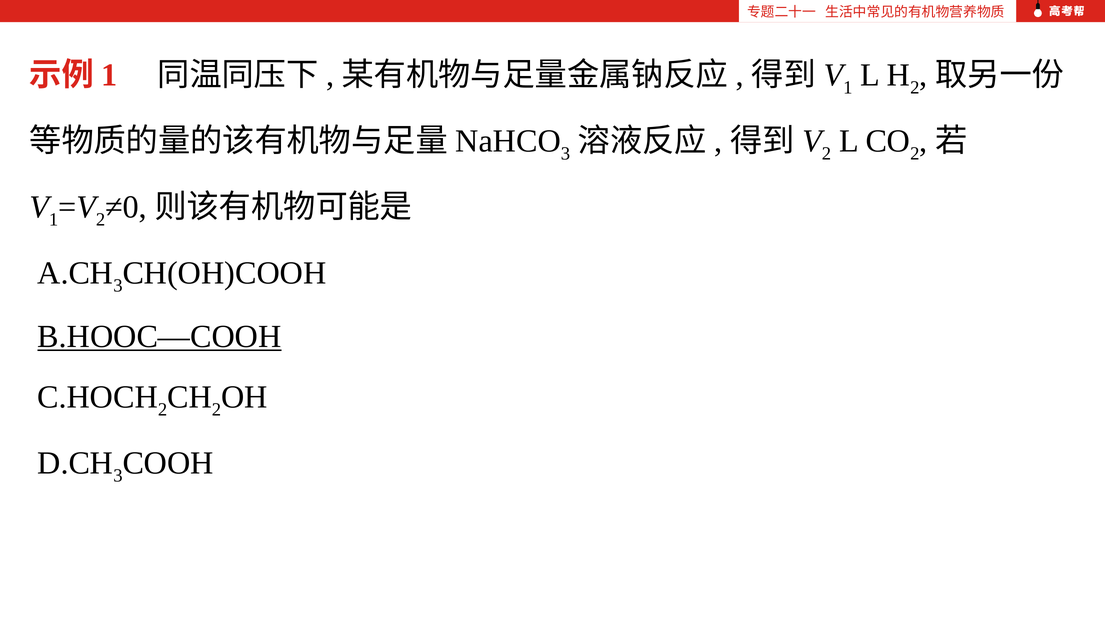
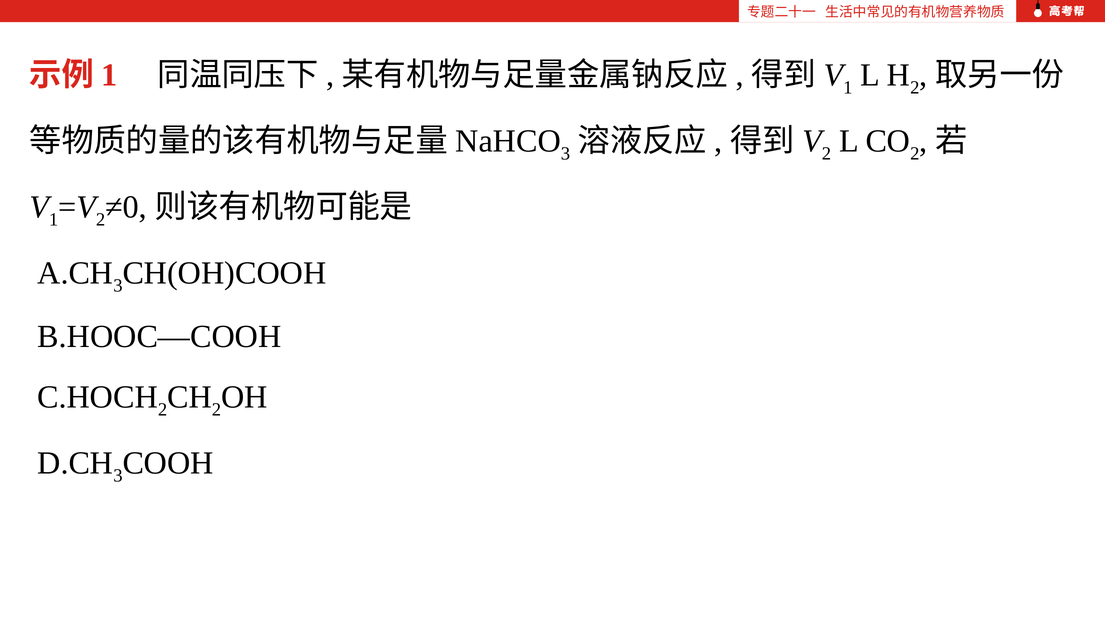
B.HOOC—COOH underline: present -> none
